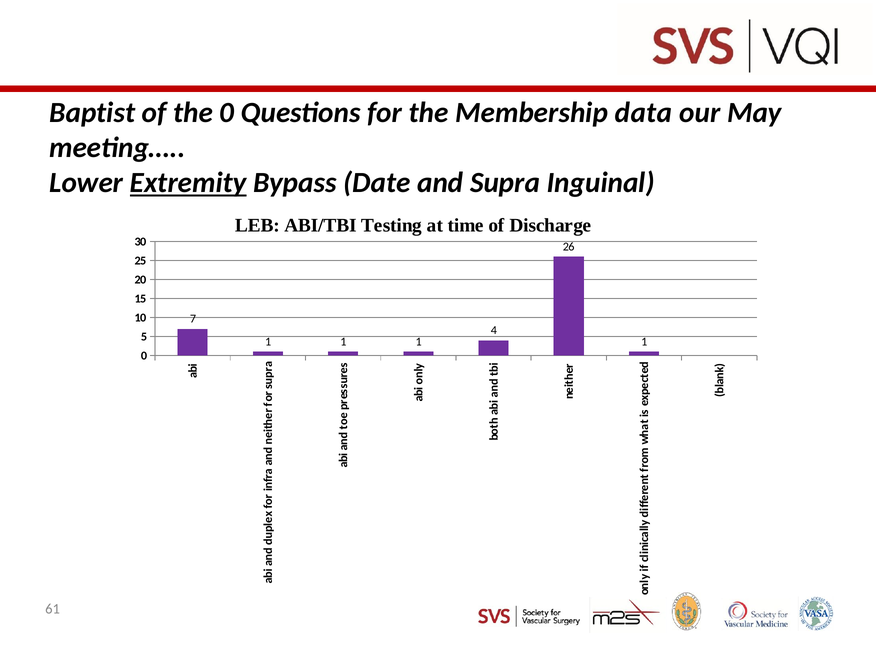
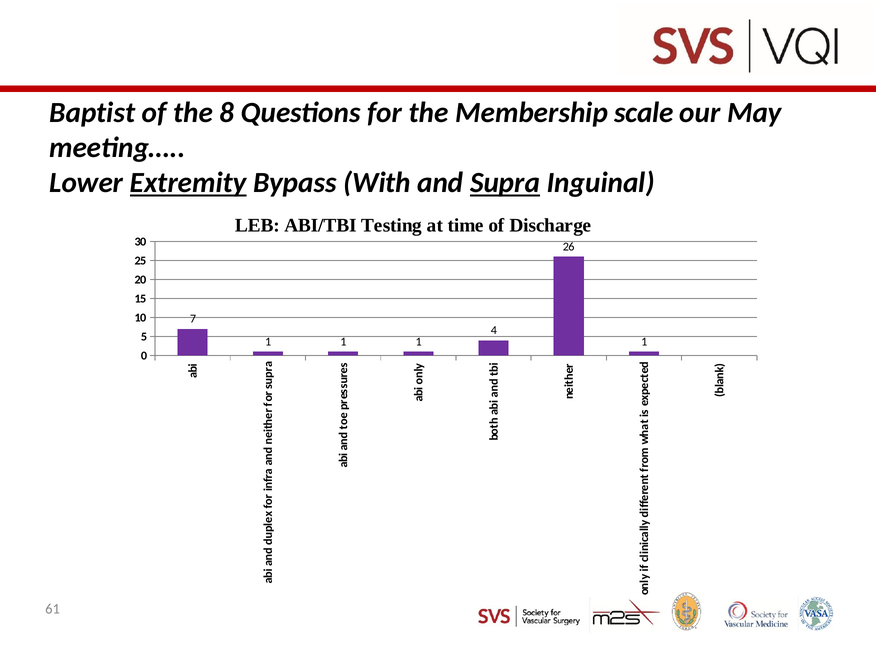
the 0: 0 -> 8
data: data -> scale
Date: Date -> With
Supra underline: none -> present
